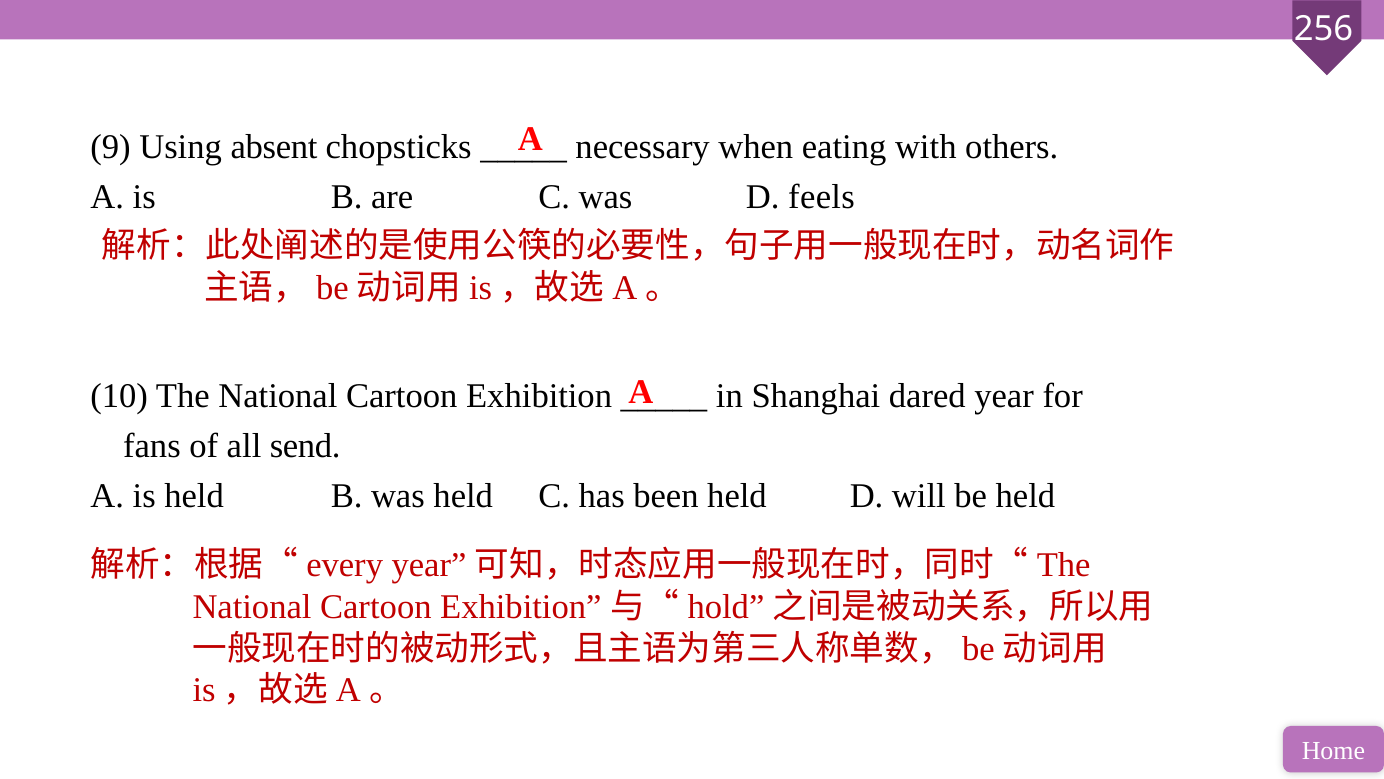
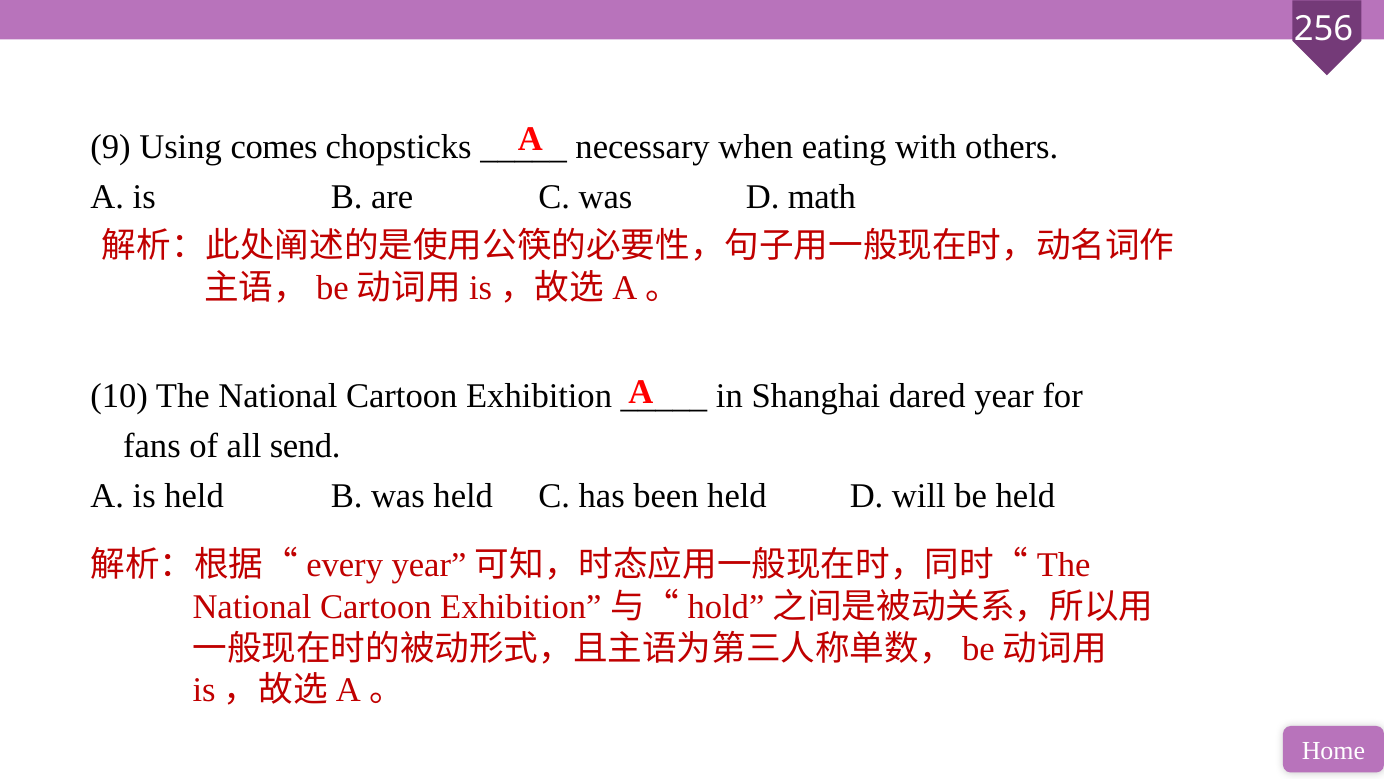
absent: absent -> comes
feels: feels -> math
